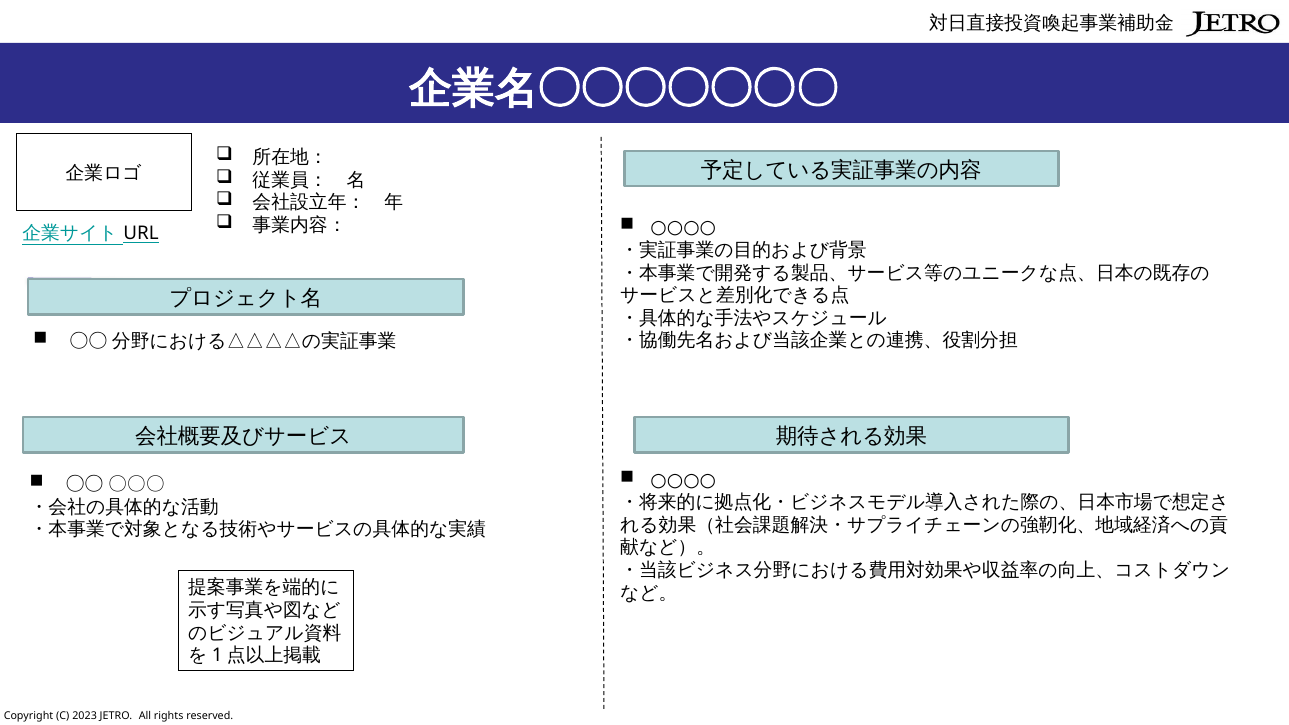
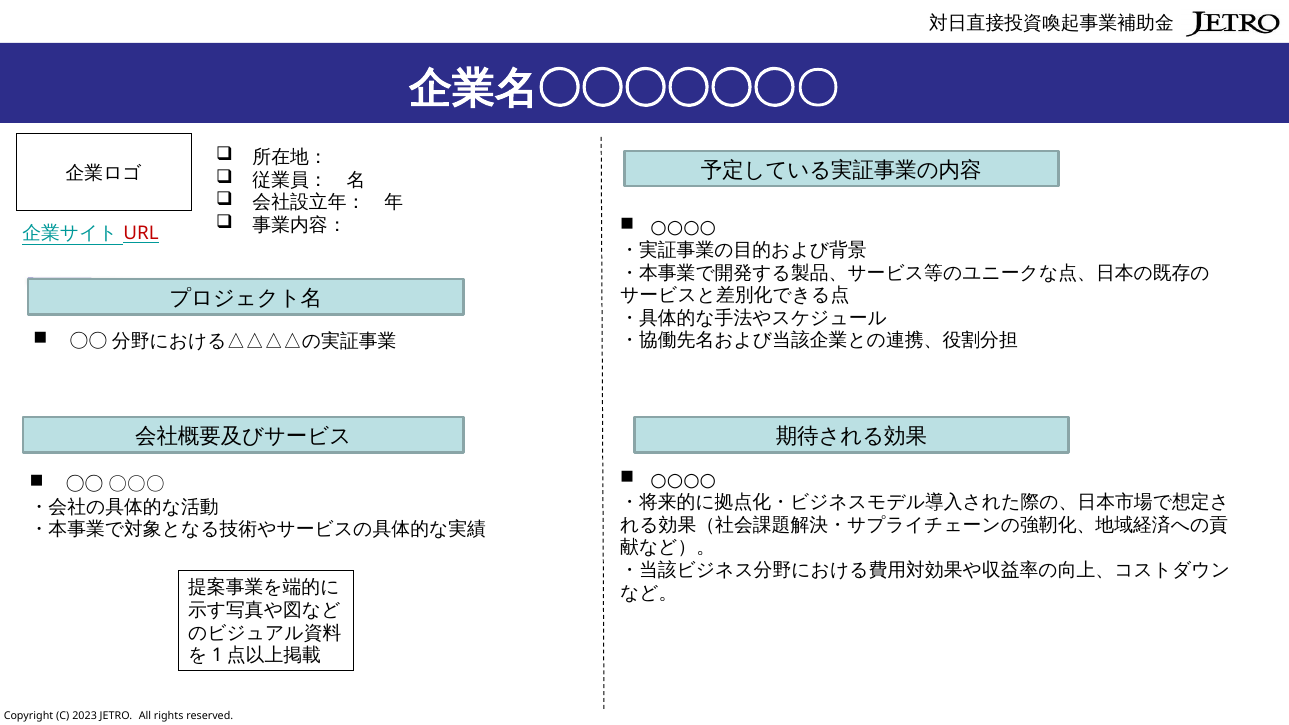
URL colour: black -> red
